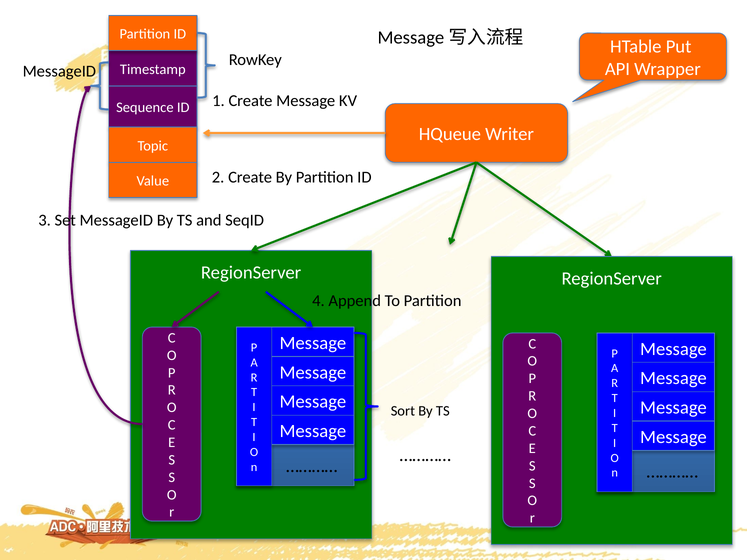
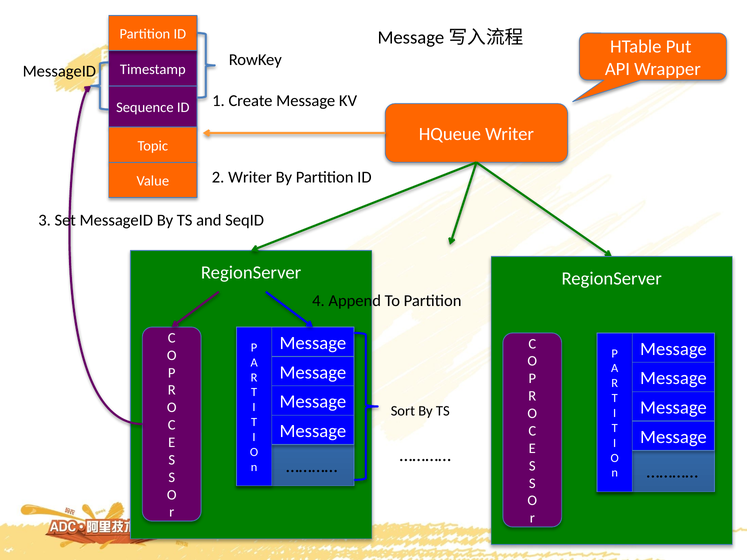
2 Create: Create -> Writer
